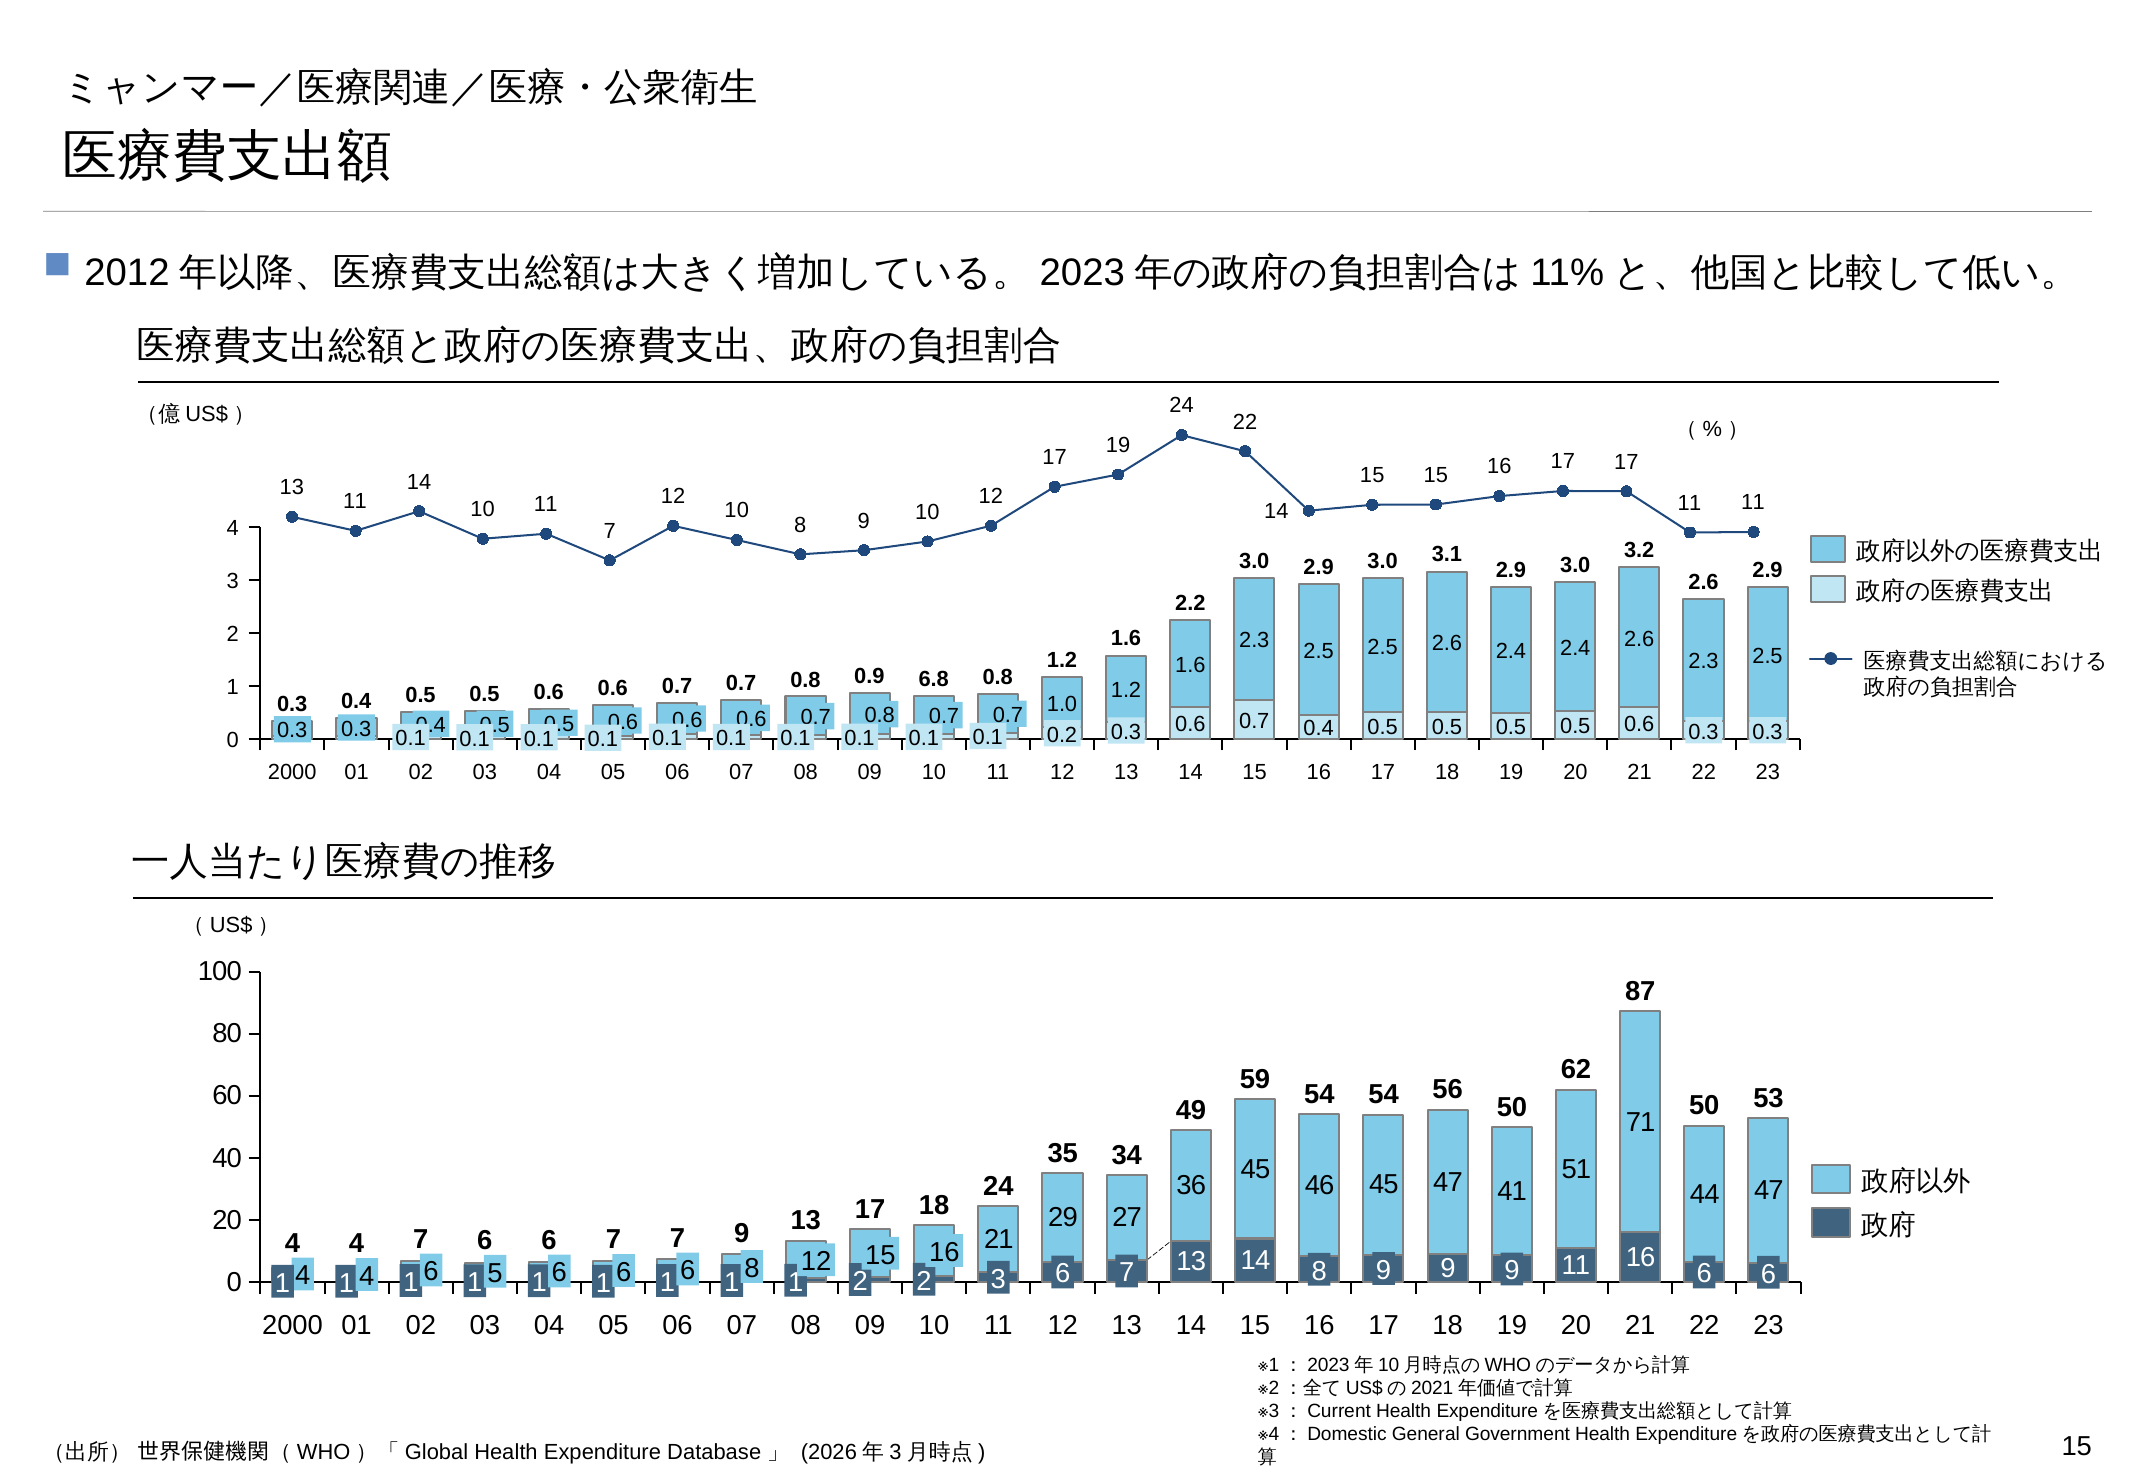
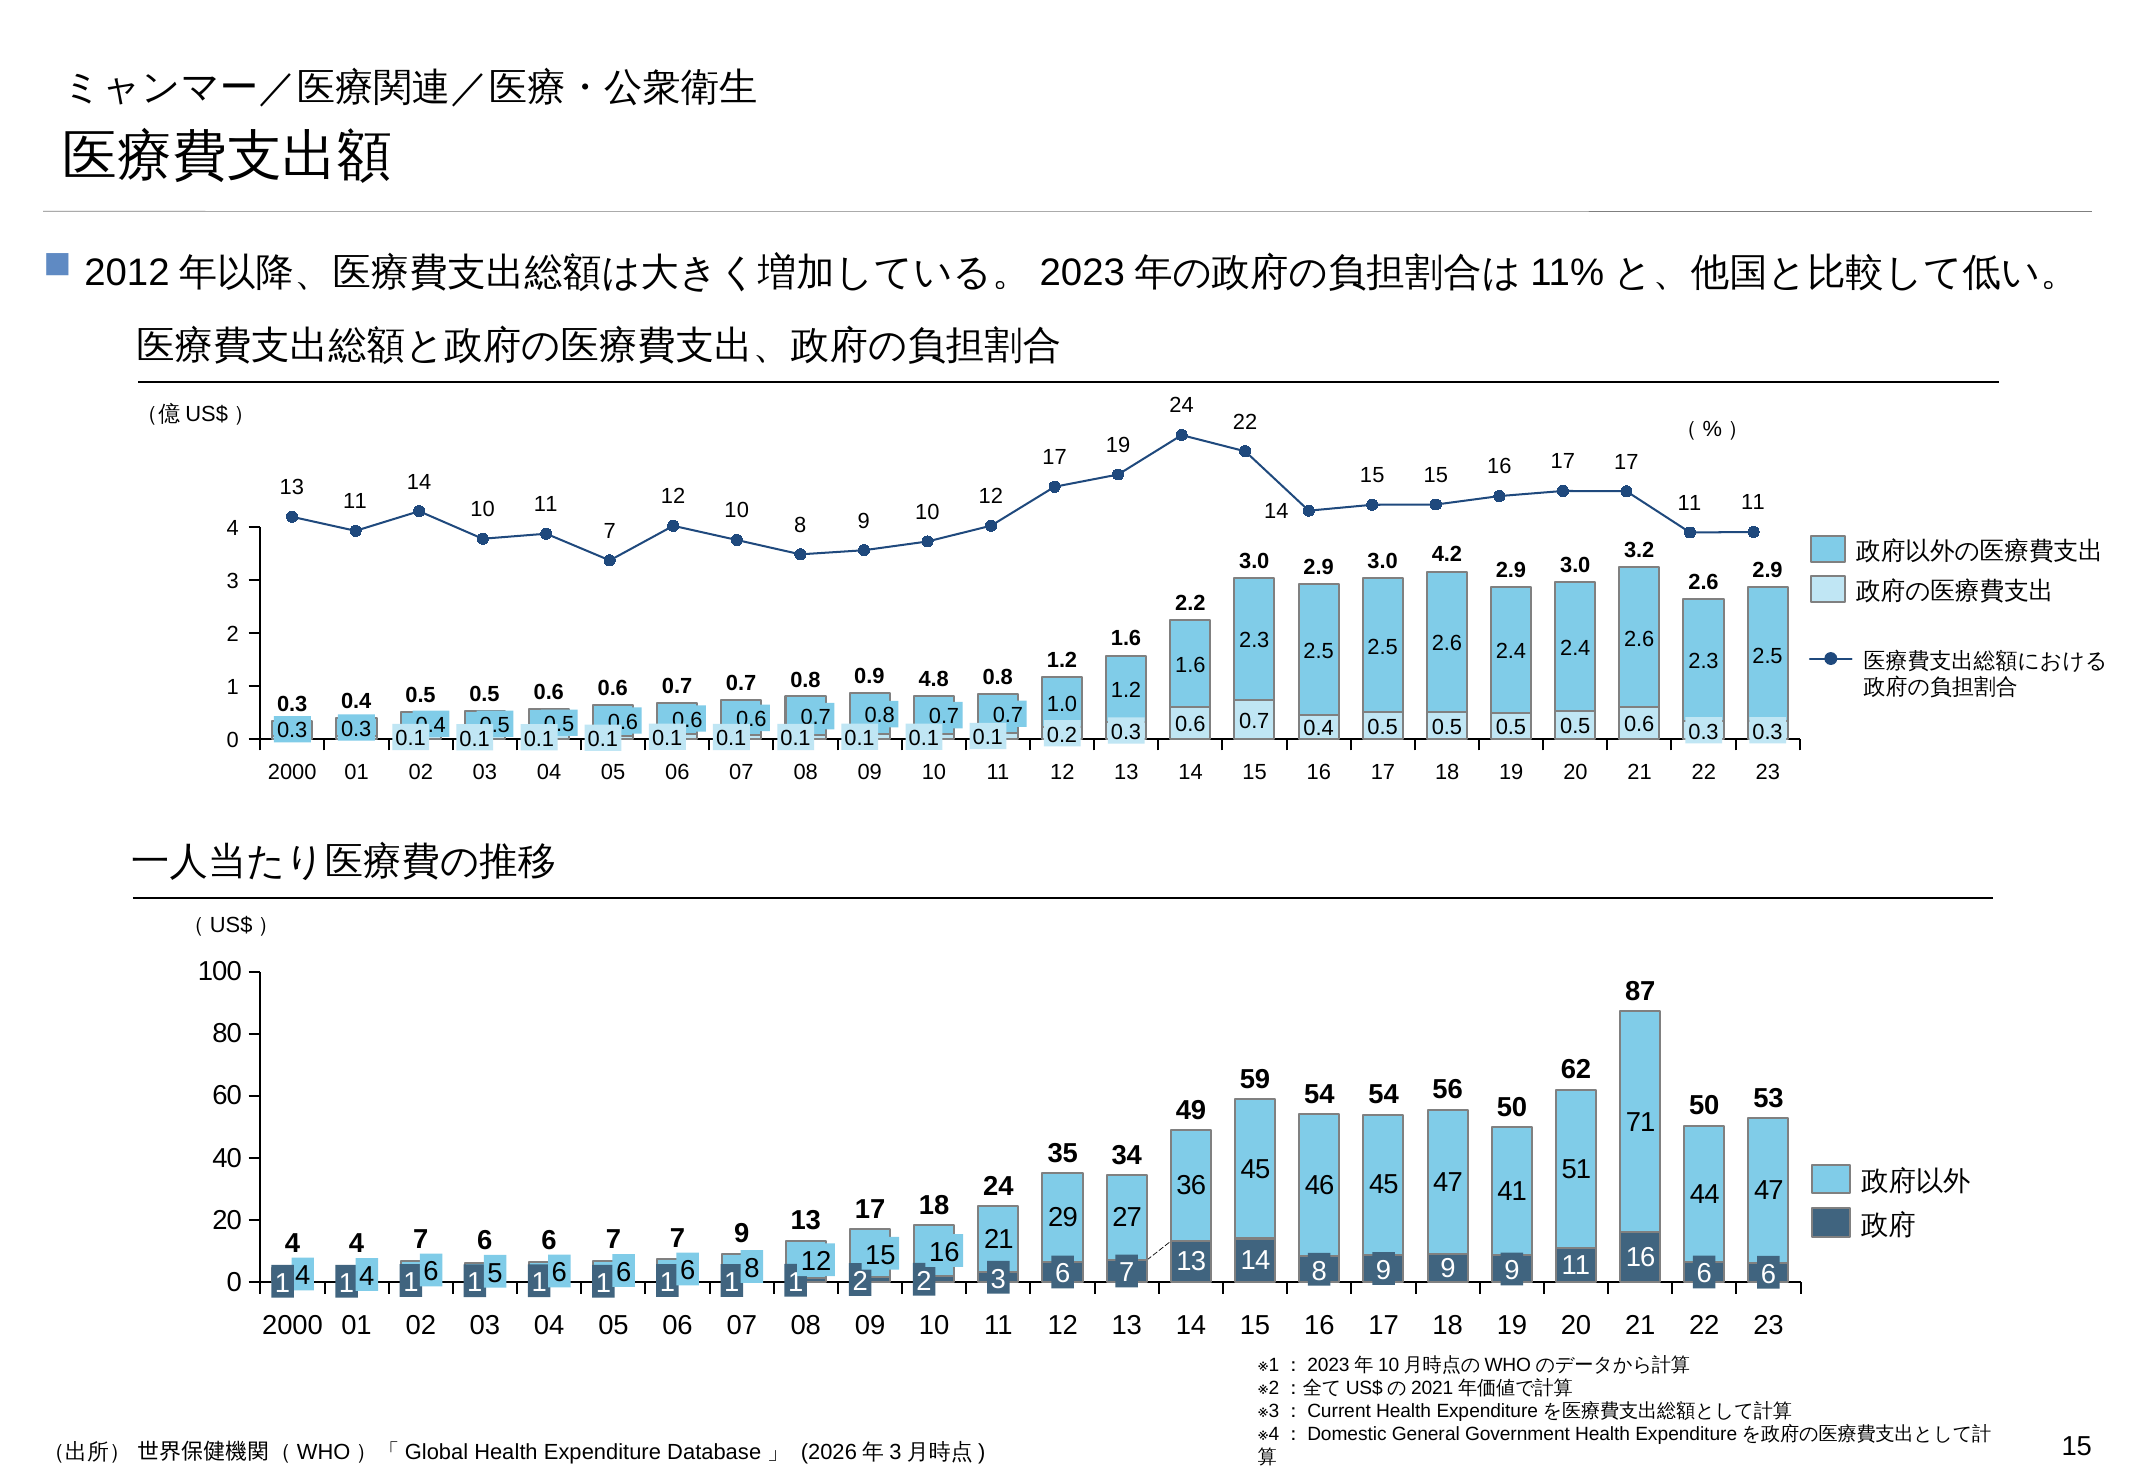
3.1: 3.1 -> 4.2
6.8: 6.8 -> 4.8
